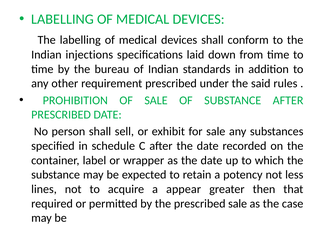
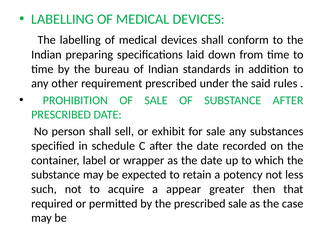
injections: injections -> preparing
lines: lines -> such
